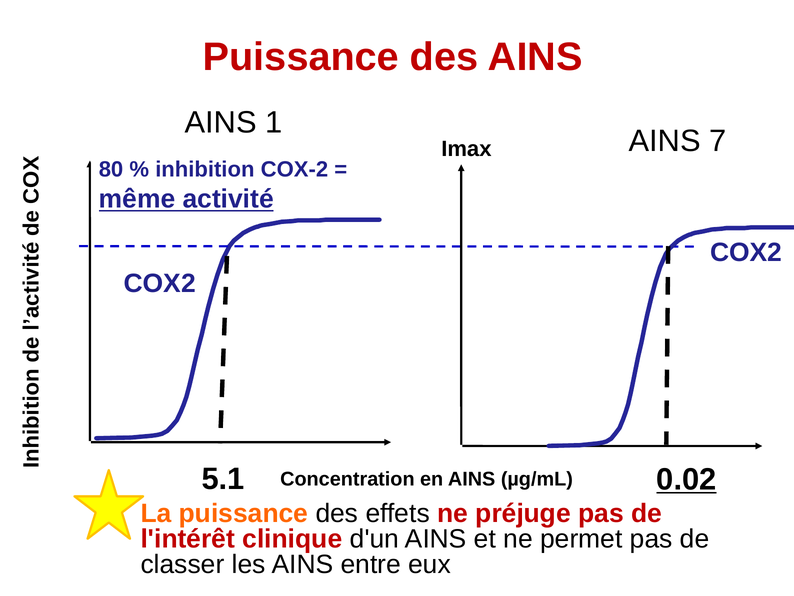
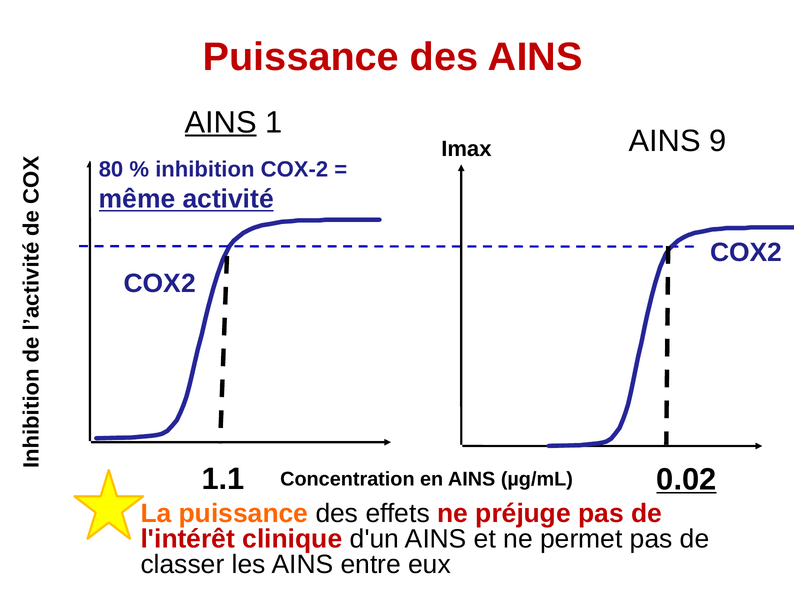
AINS at (221, 122) underline: none -> present
7: 7 -> 9
5.1: 5.1 -> 1.1
